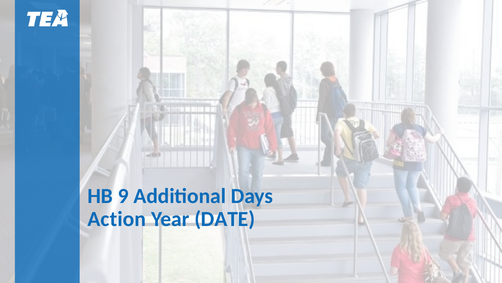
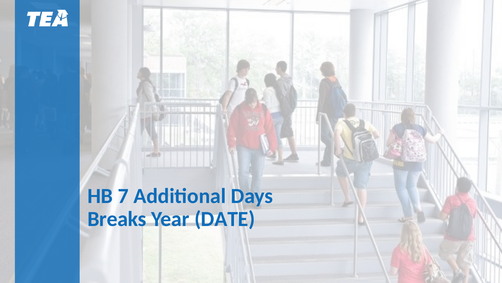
9: 9 -> 7
Action: Action -> Breaks
